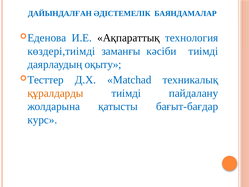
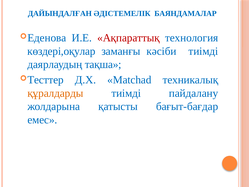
Ақпараттық colour: black -> red
көздері,тиімді: көздері,тиімді -> көздері,оқулар
оқыту: оқыту -> тақша
курс: курс -> емес
